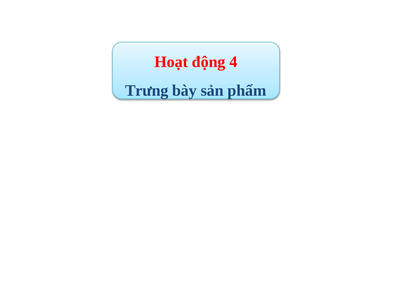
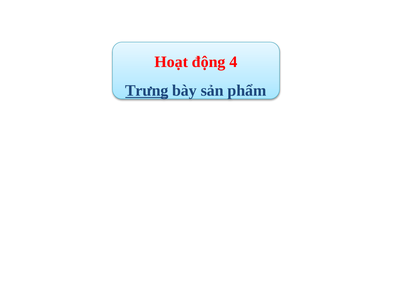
Trưng underline: none -> present
